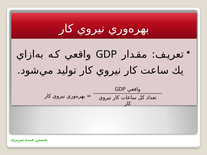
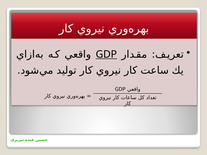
GDP at (106, 54) underline: none -> present
